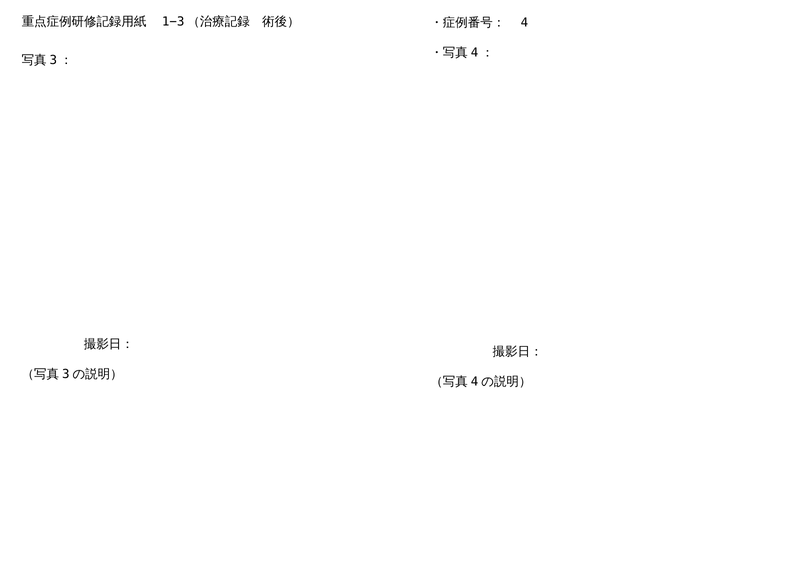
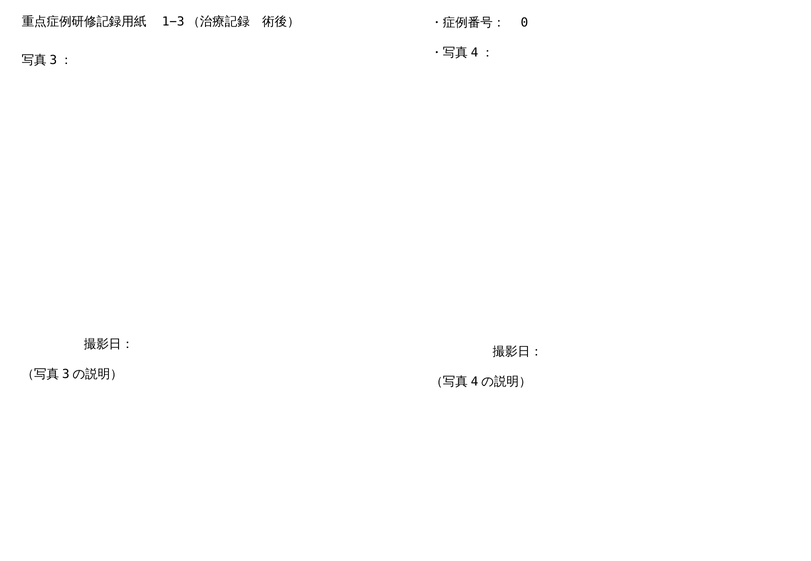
4: 4 -> 0
